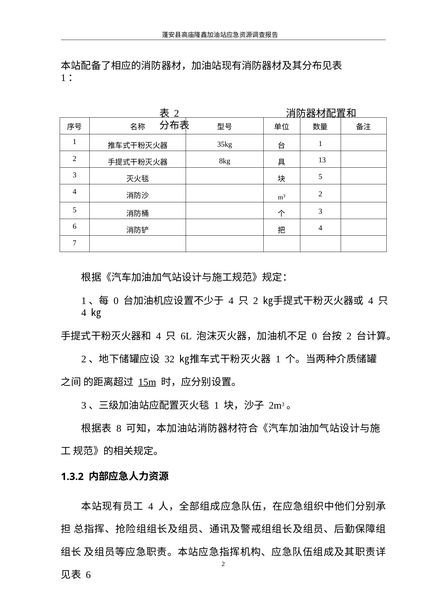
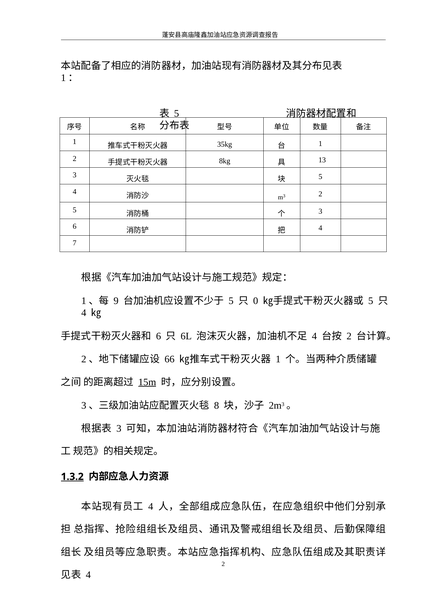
2 at (177, 114): 2 -> 5
0 at (116, 301): 0 -> 9
4 at (231, 301): 4 -> 5
2 at (256, 301): 2 -> 0
4 at (371, 301): 4 -> 5
4 at (159, 336): 4 -> 6
0 at (314, 336): 0 -> 4
32: 32 -> 66
1 at (217, 405): 1 -> 8
8 at (119, 428): 8 -> 3
1.3.2 underline: none -> present
6 at (88, 575): 6 -> 4
